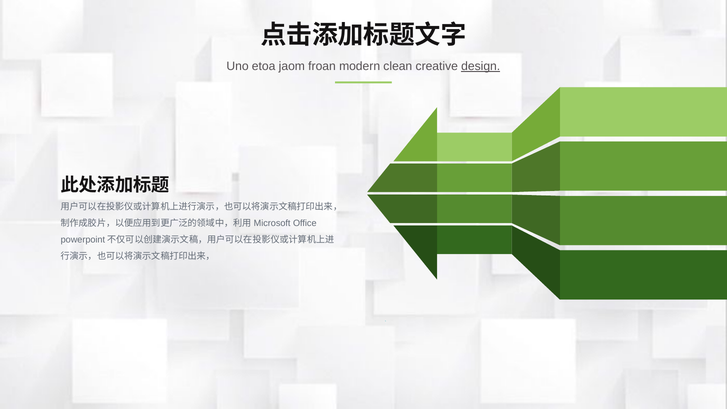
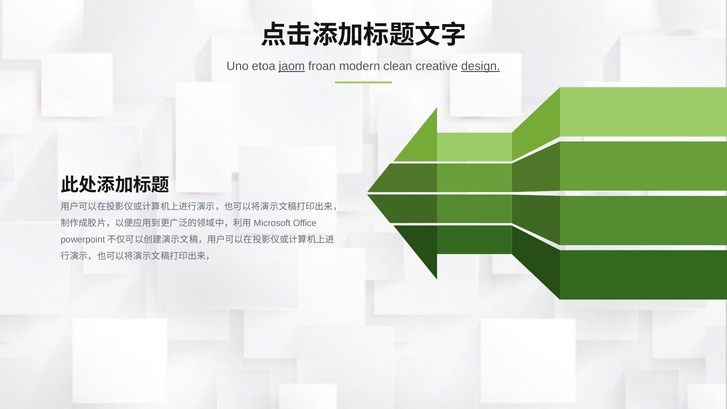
jaom underline: none -> present
